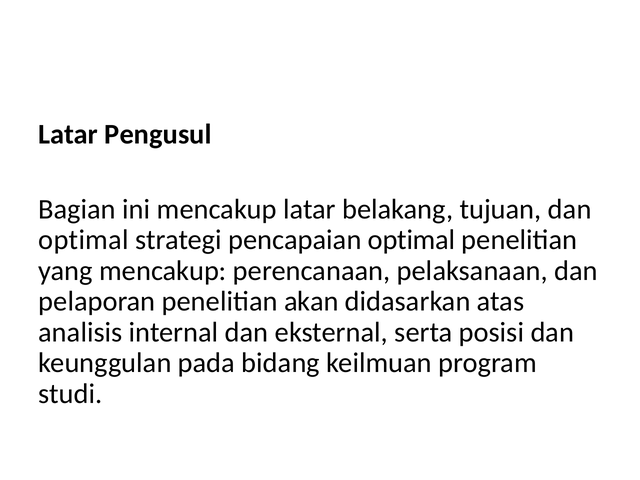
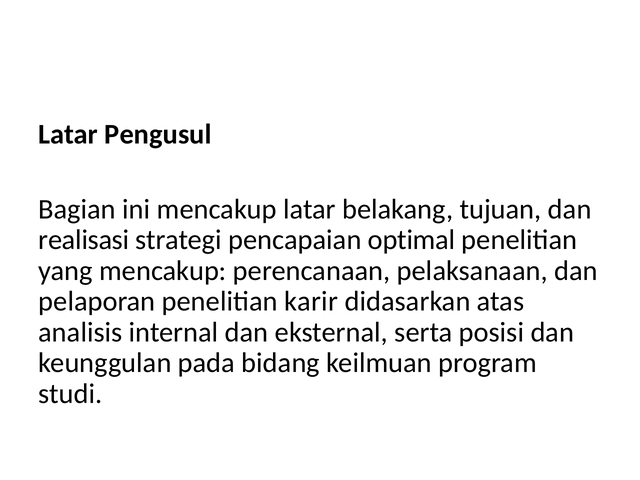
optimal at (84, 240): optimal -> realisasi
akan: akan -> karir
